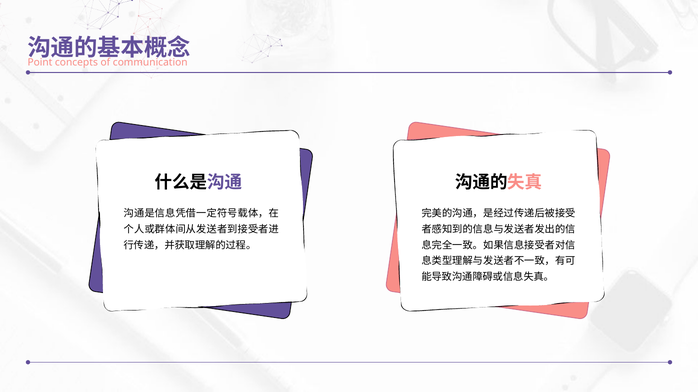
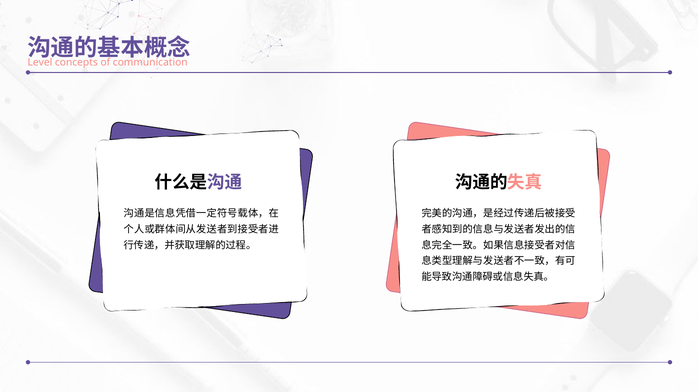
Point: Point -> Level
